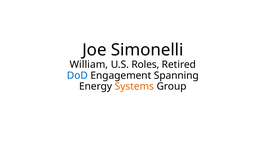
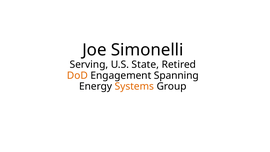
William: William -> Serving
Roles: Roles -> State
DoD colour: blue -> orange
